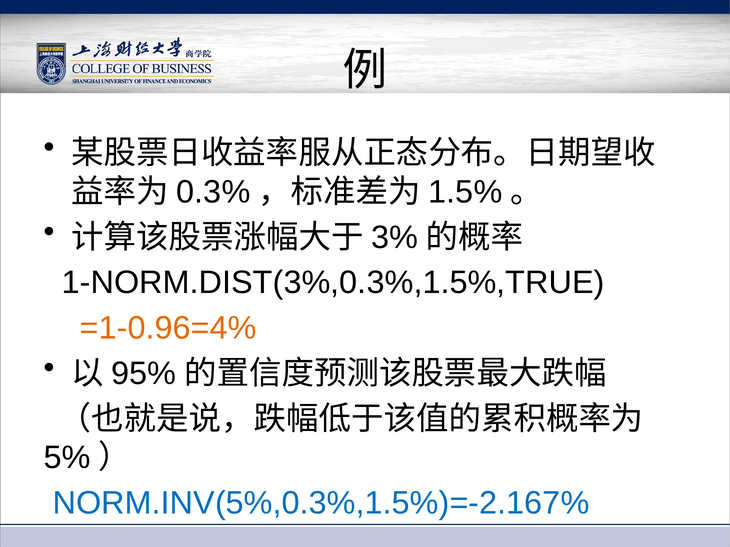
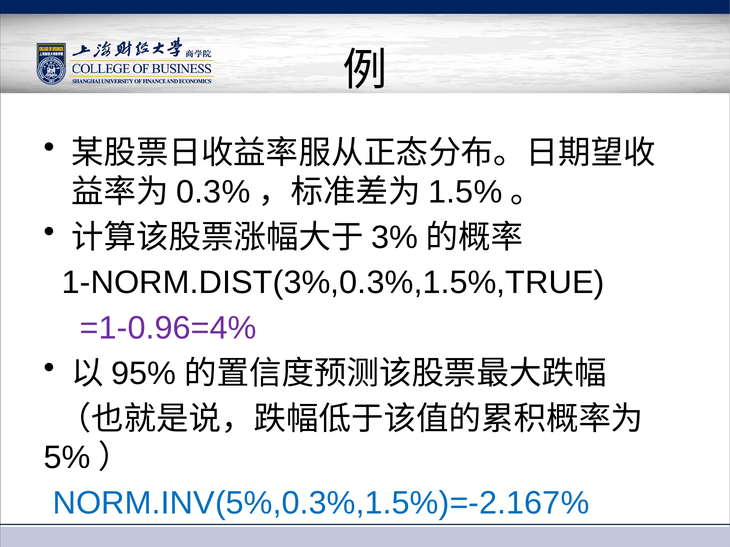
=1-0.96=4% colour: orange -> purple
